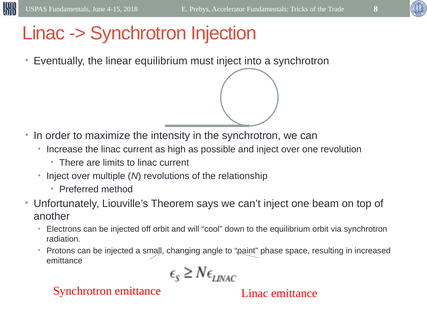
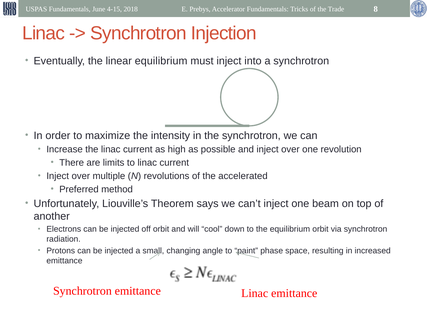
relationship: relationship -> accelerated
